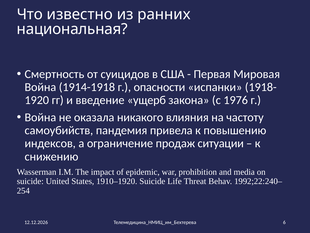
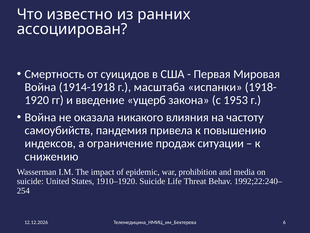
национальная: национальная -> ассоциирован
опасности: опасности -> масштаба
1976: 1976 -> 1953
